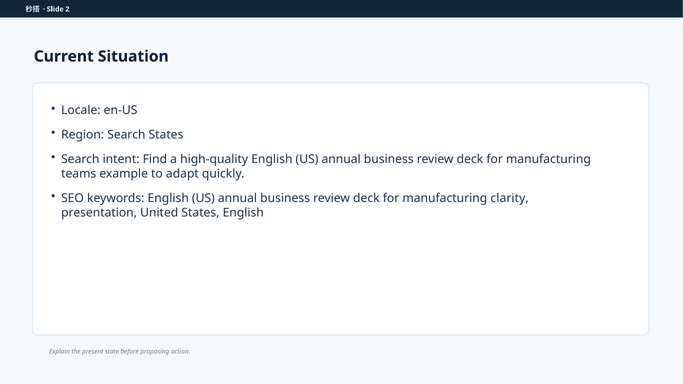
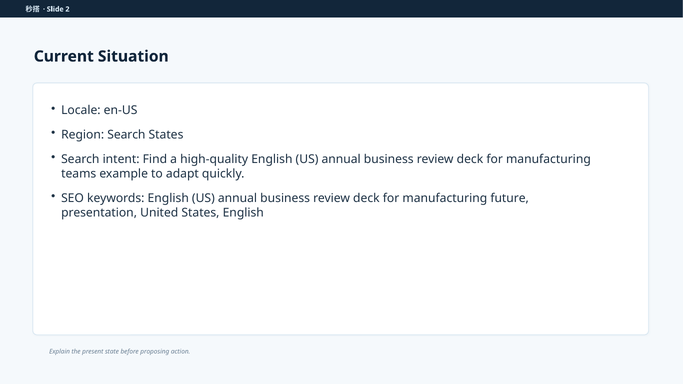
clarity: clarity -> future
